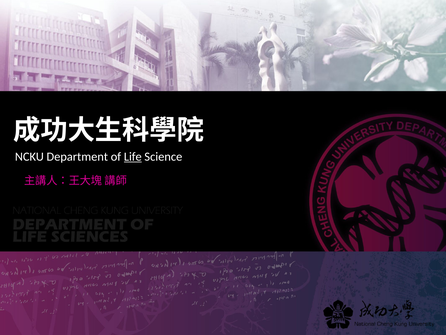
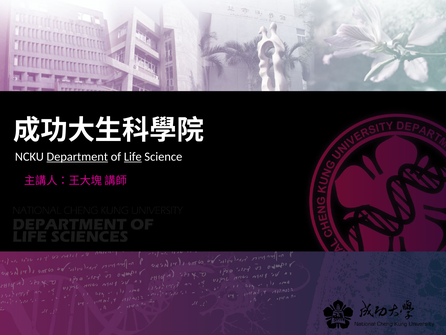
Department underline: none -> present
